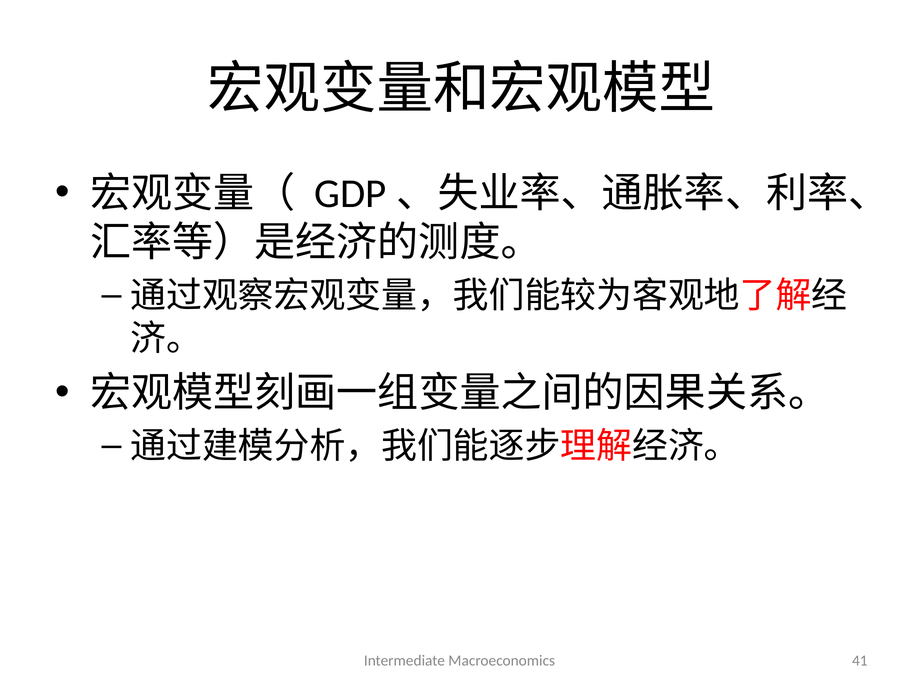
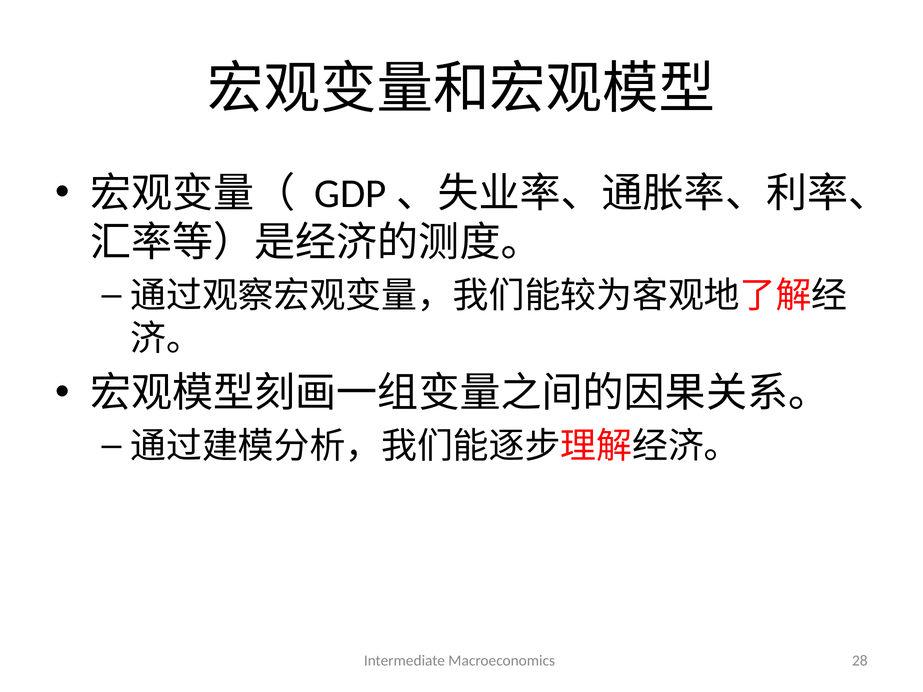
41: 41 -> 28
